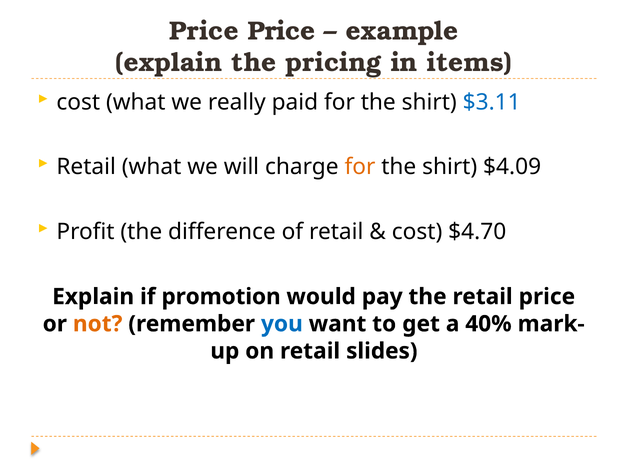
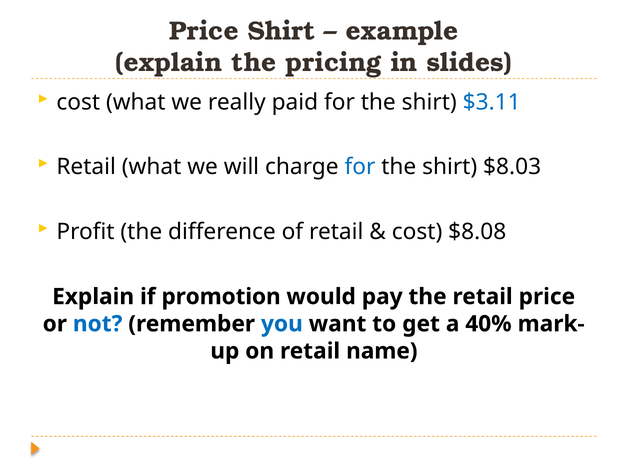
Price Price: Price -> Shirt
items: items -> slides
for at (360, 167) colour: orange -> blue
$4.09: $4.09 -> $8.03
$4.70: $4.70 -> $8.08
not colour: orange -> blue
slides: slides -> name
